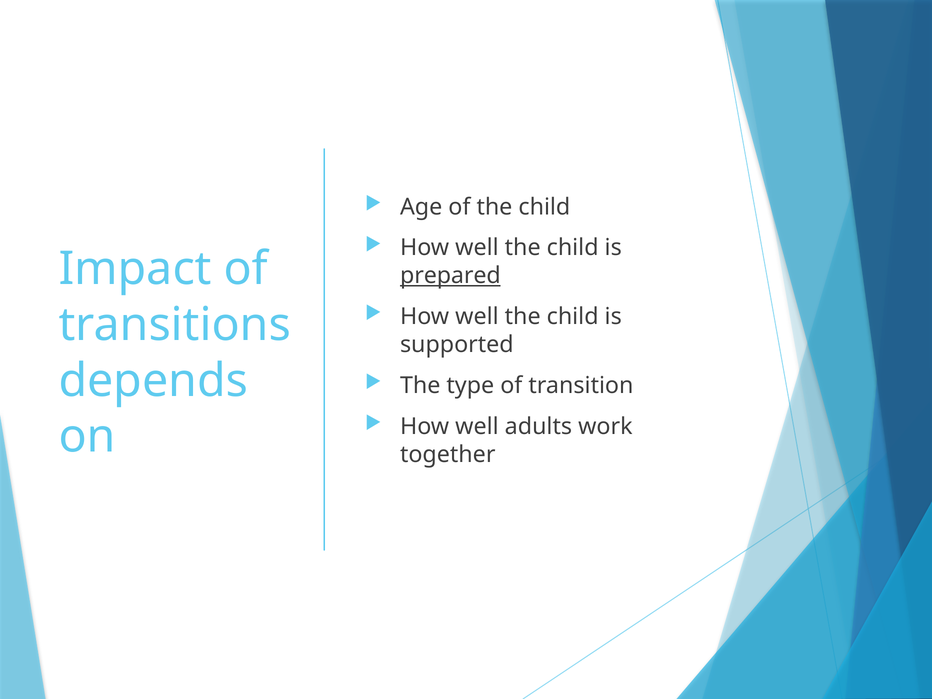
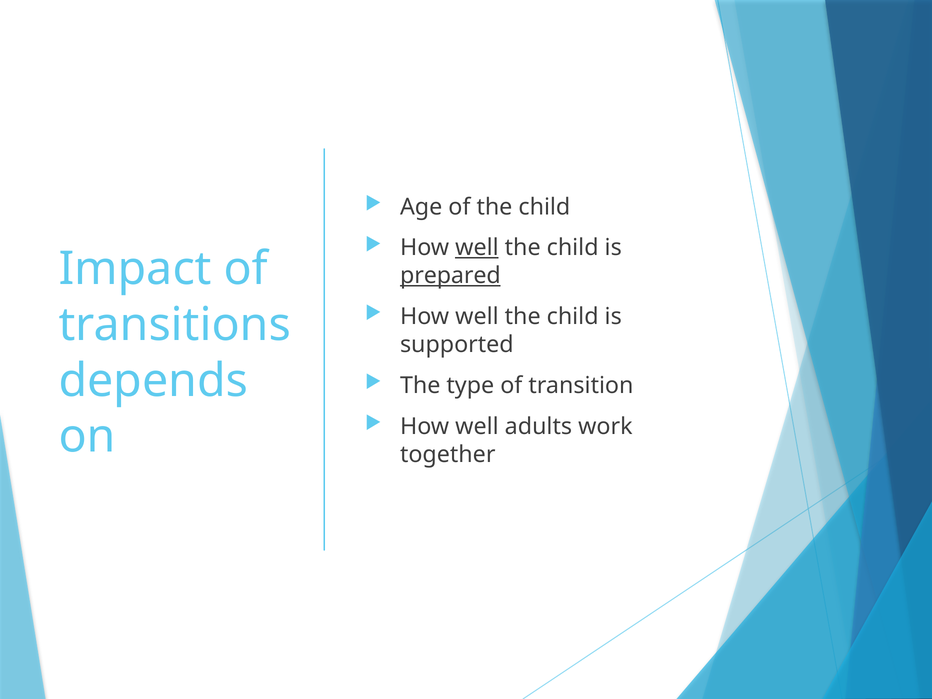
well at (477, 248) underline: none -> present
